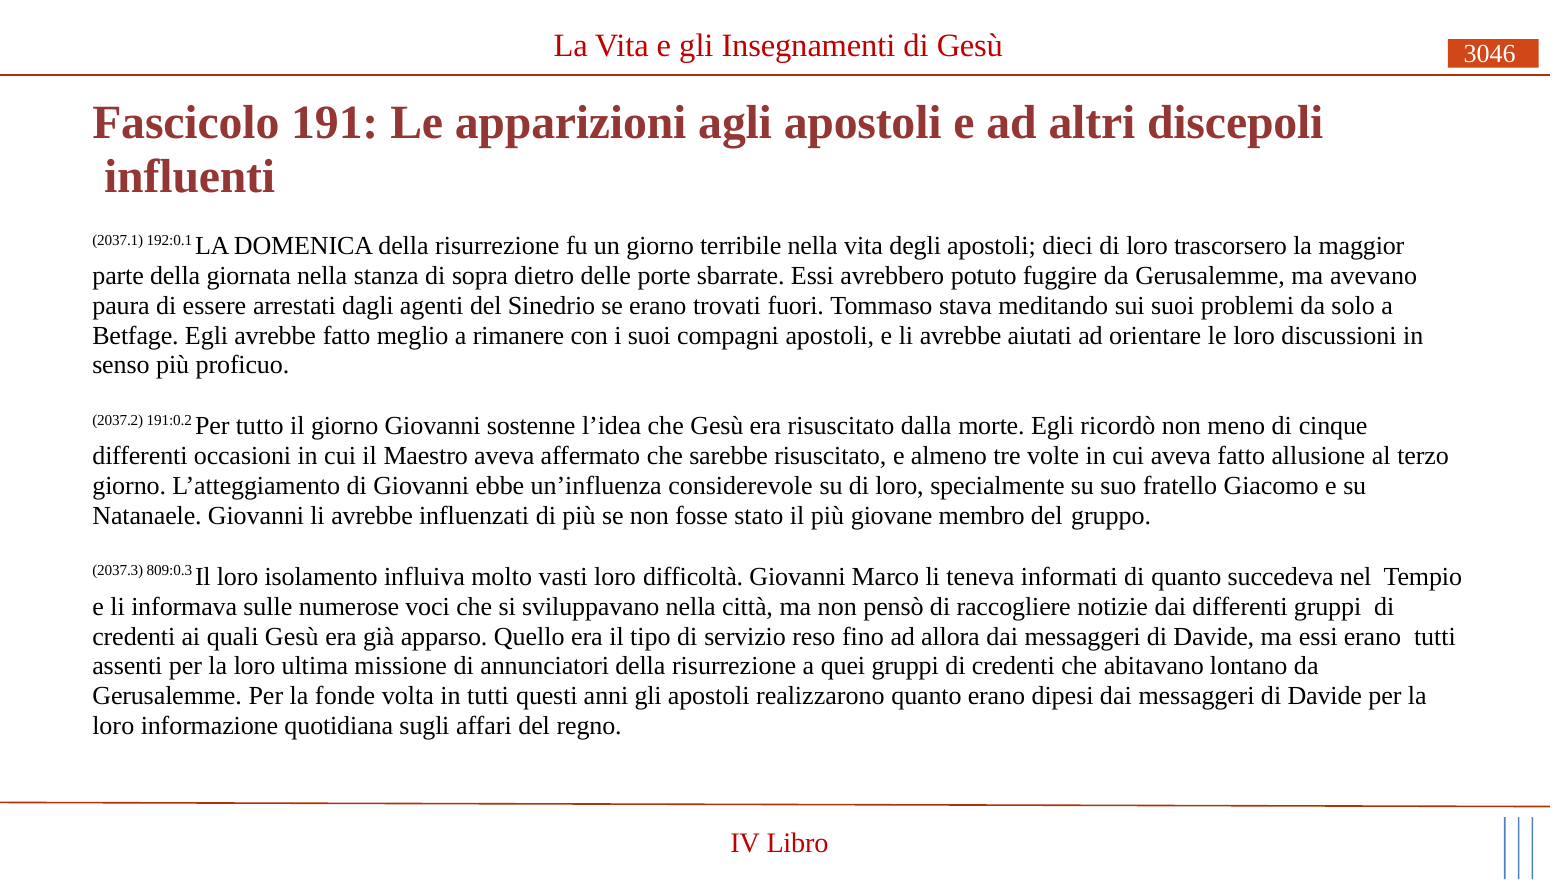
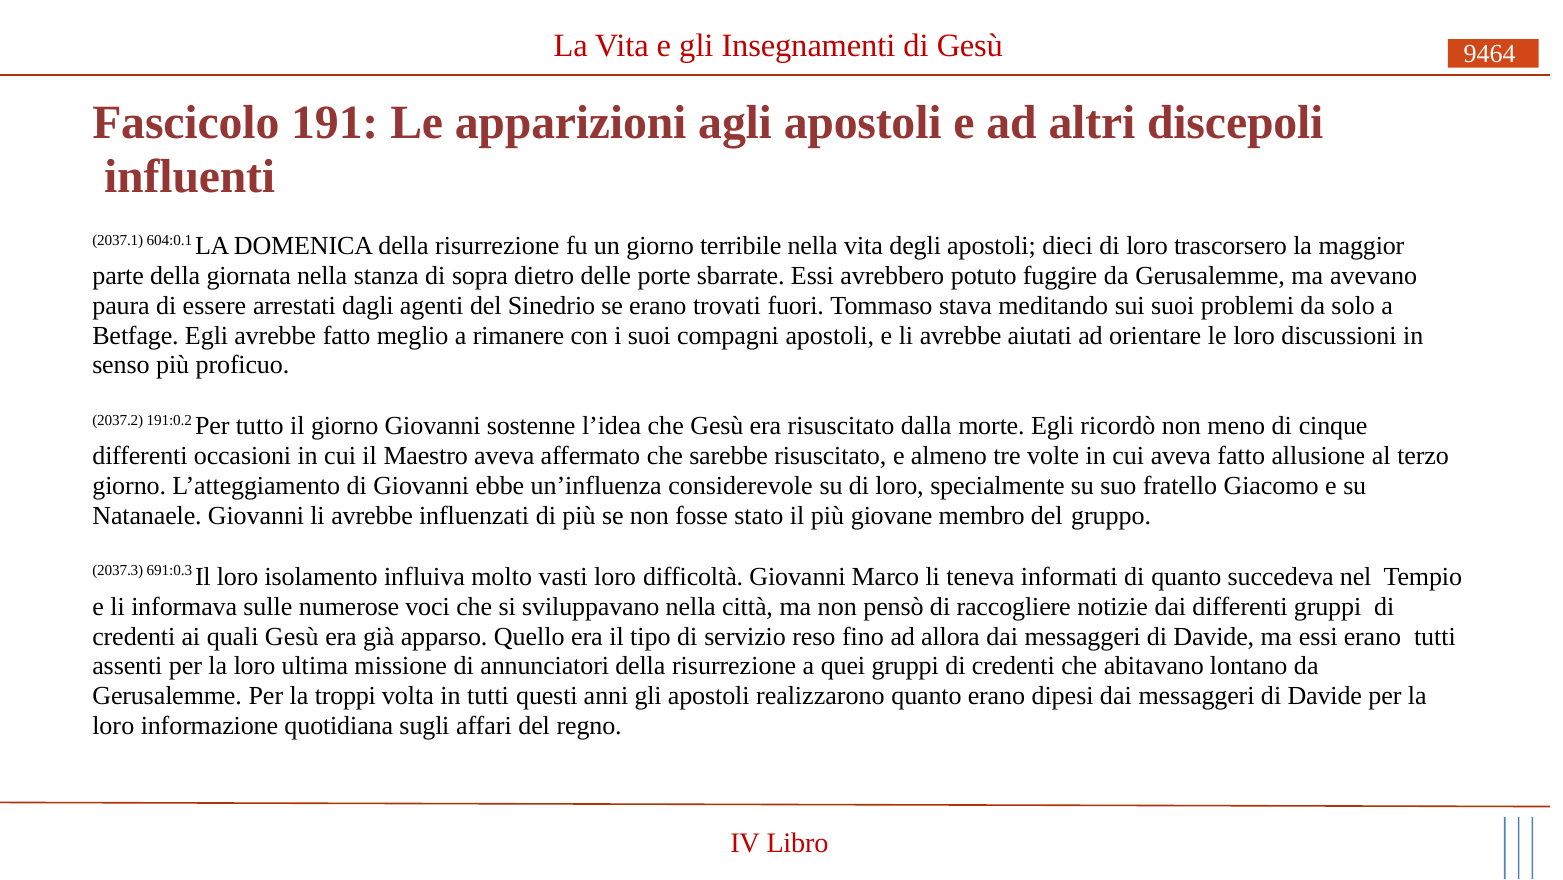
3046: 3046 -> 9464
192:0.1: 192:0.1 -> 604:0.1
809:0.3: 809:0.3 -> 691:0.3
fonde: fonde -> troppi
